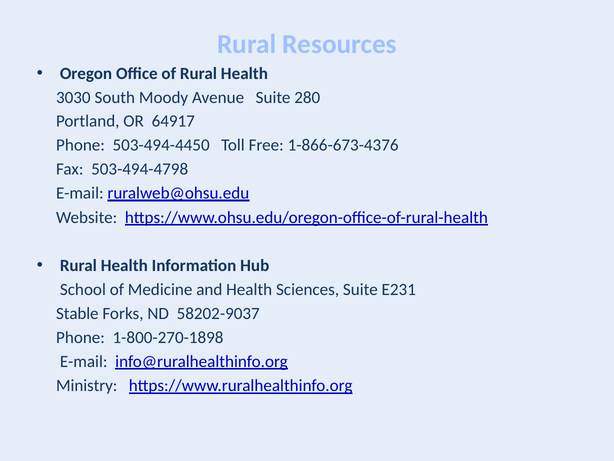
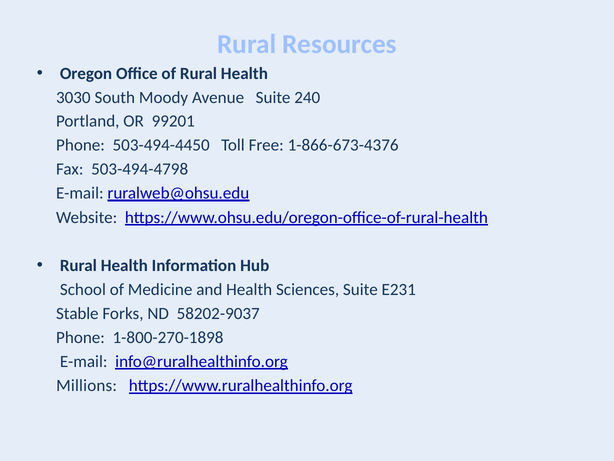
280: 280 -> 240
64917: 64917 -> 99201
Ministry: Ministry -> Millions
